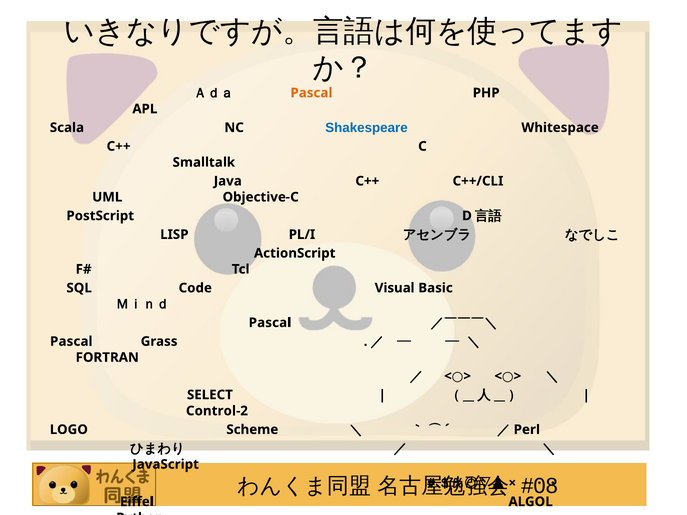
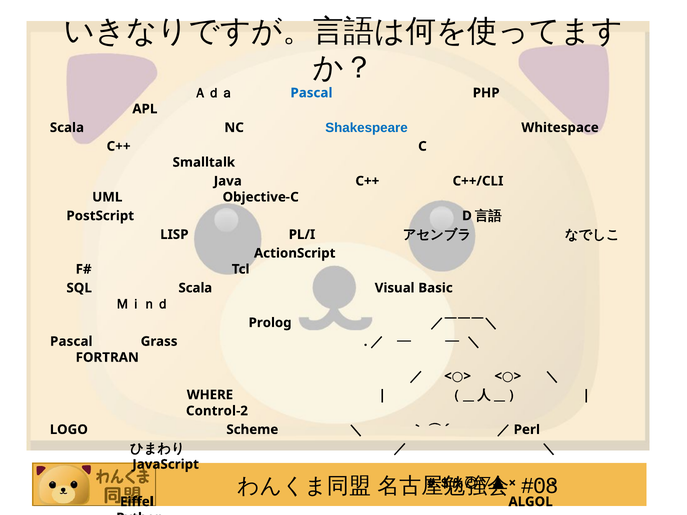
Pascal at (311, 93) colour: orange -> blue
SQL Code: Code -> Scala
Pascal at (270, 323): Pascal -> Prolog
SELECT: SELECT -> WHERE
